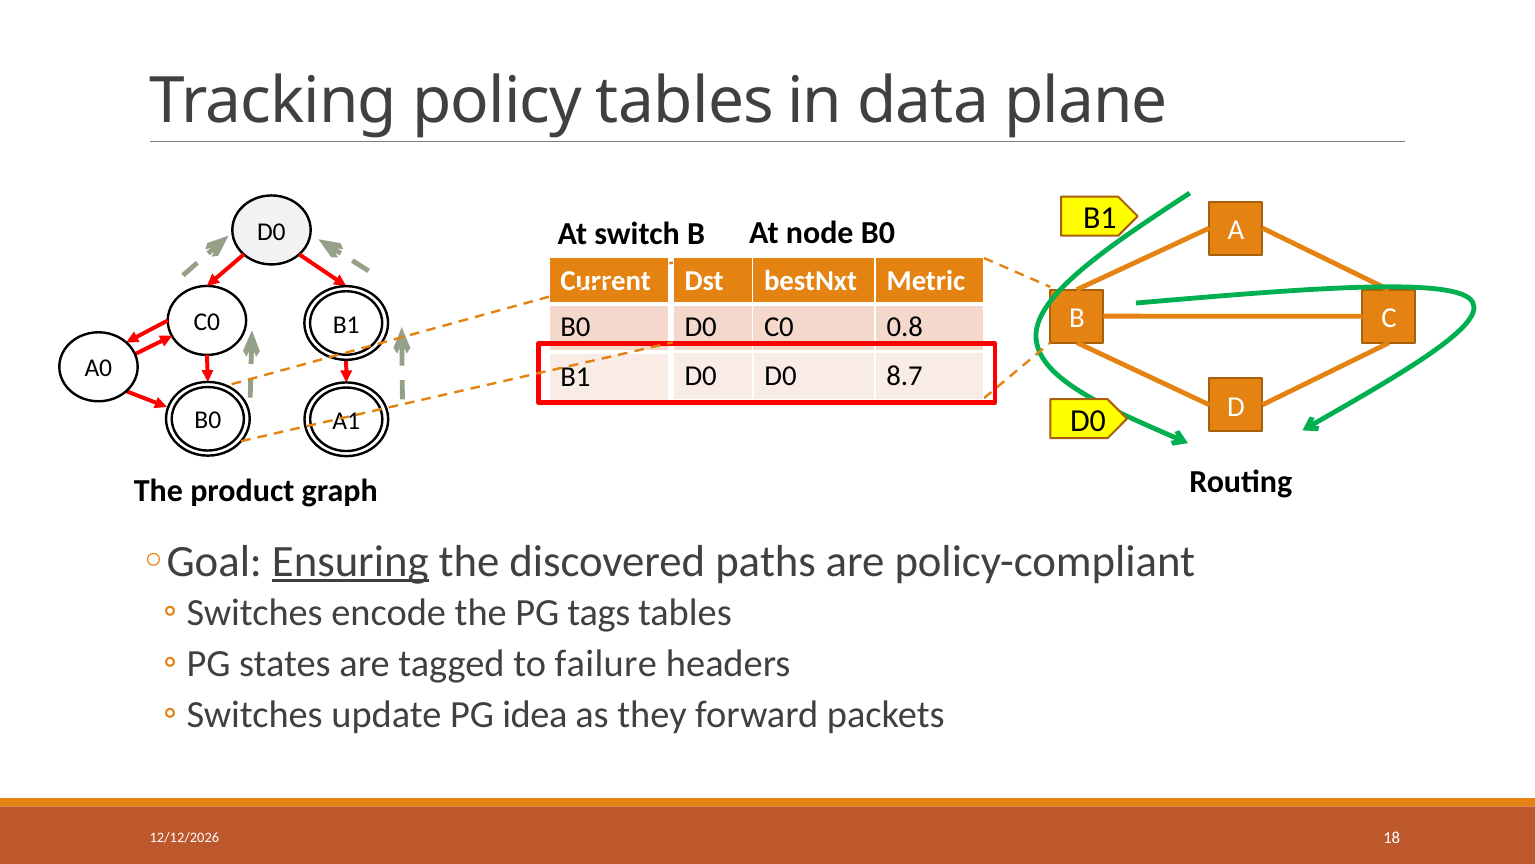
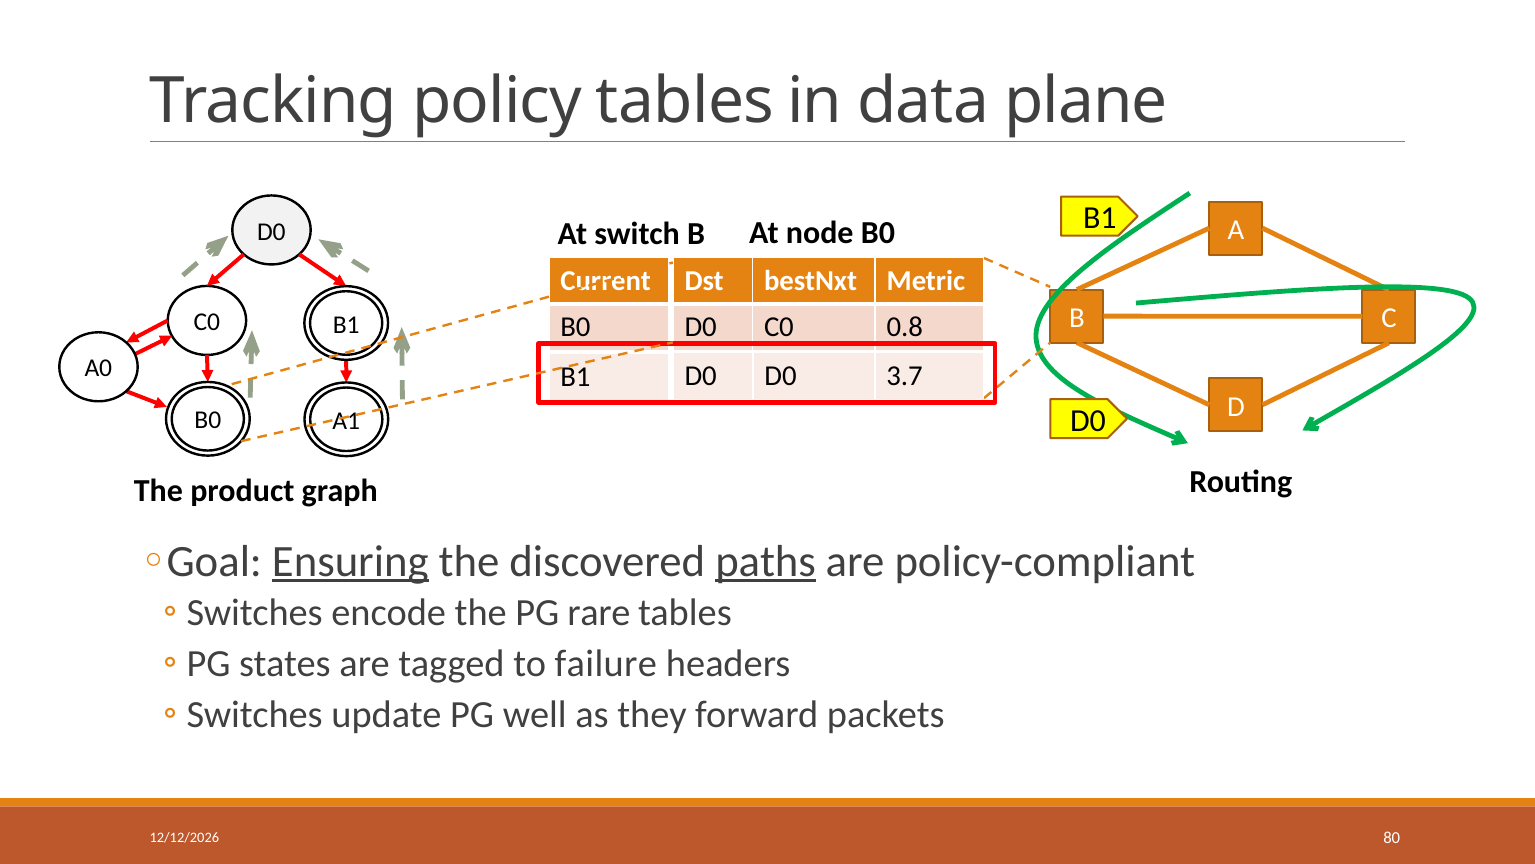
8.7: 8.7 -> 3.7
paths underline: none -> present
tags: tags -> rare
idea: idea -> well
18: 18 -> 80
